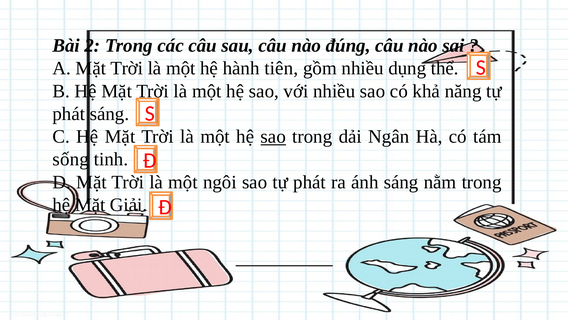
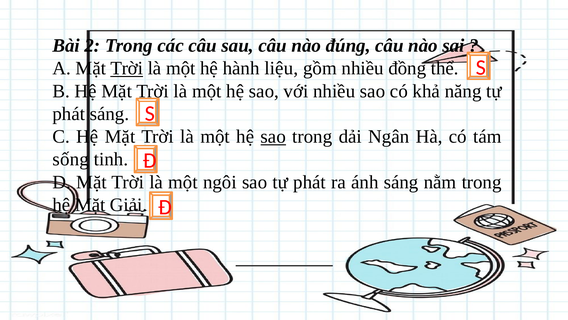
Trời at (127, 68) underline: none -> present
tiên: tiên -> liệu
dụng: dụng -> đồng
